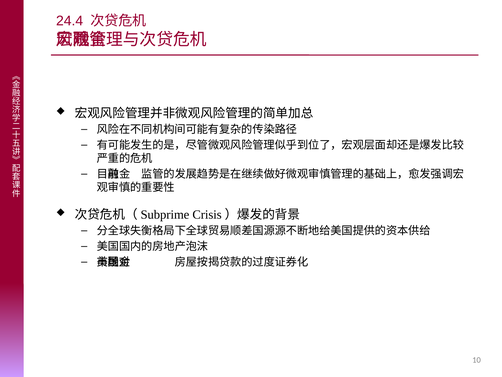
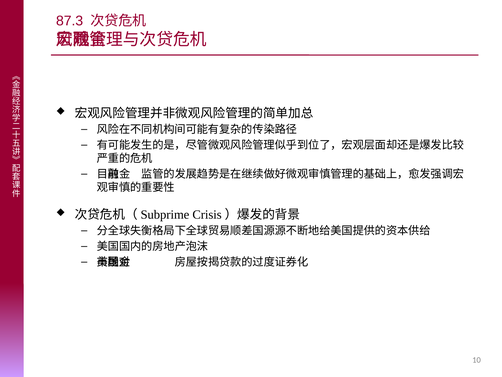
24.4: 24.4 -> 87.3
